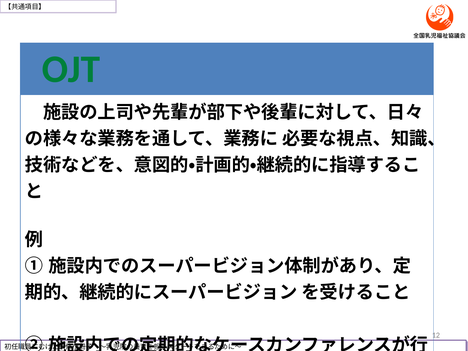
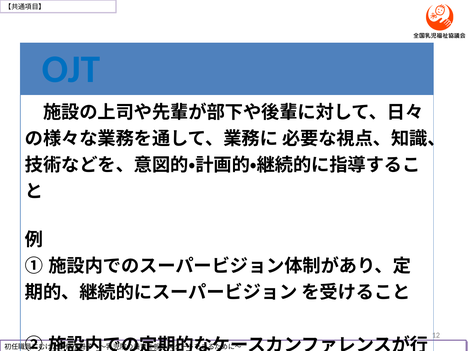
OJT colour: green -> blue
